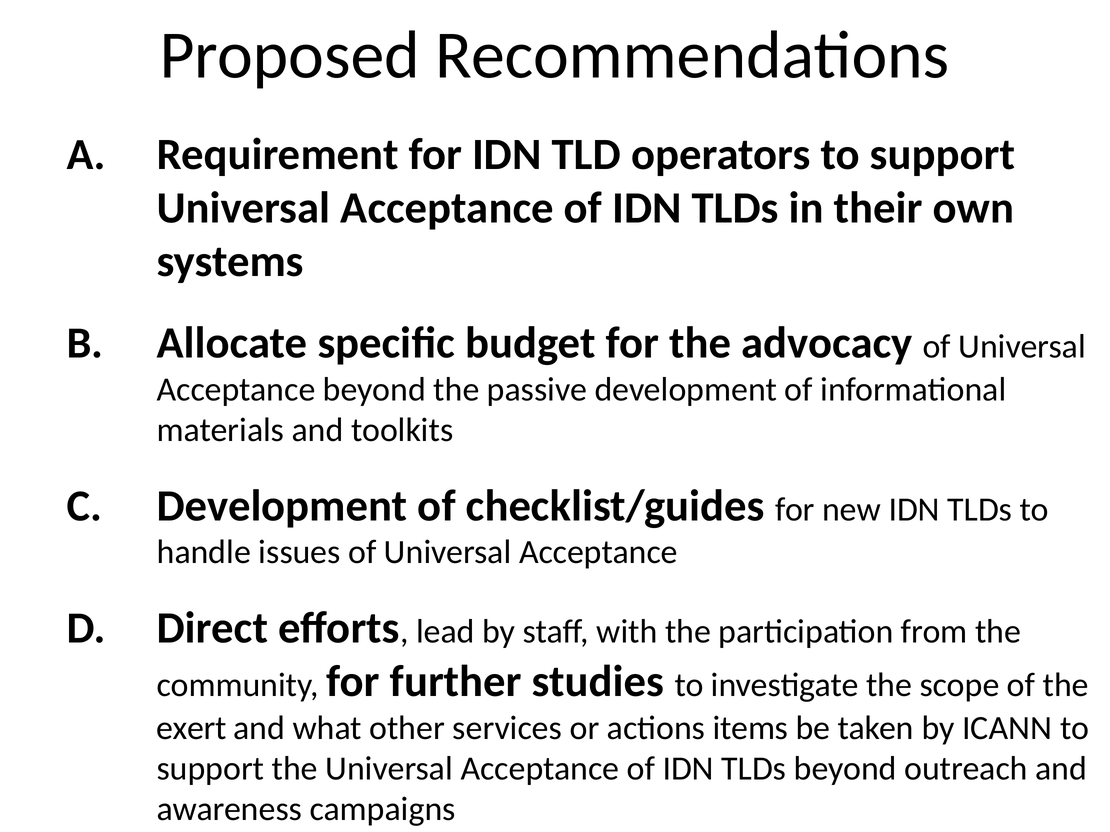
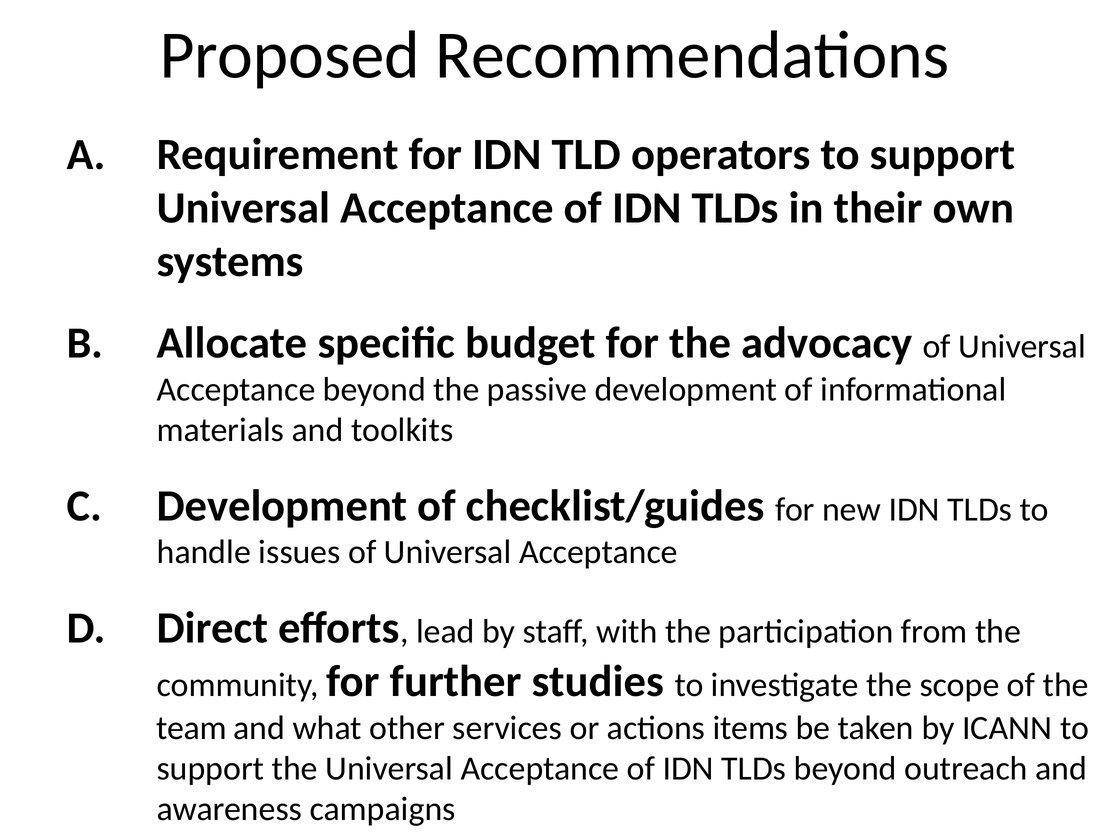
exert: exert -> team
